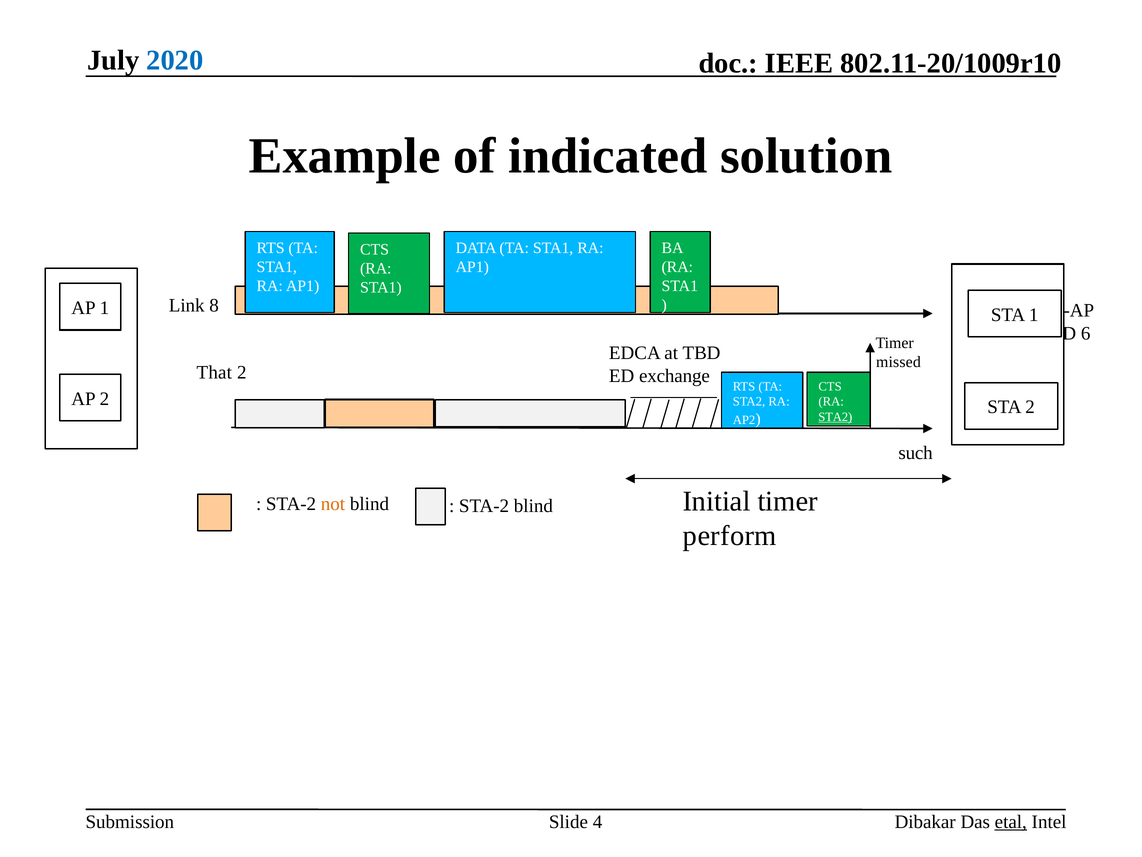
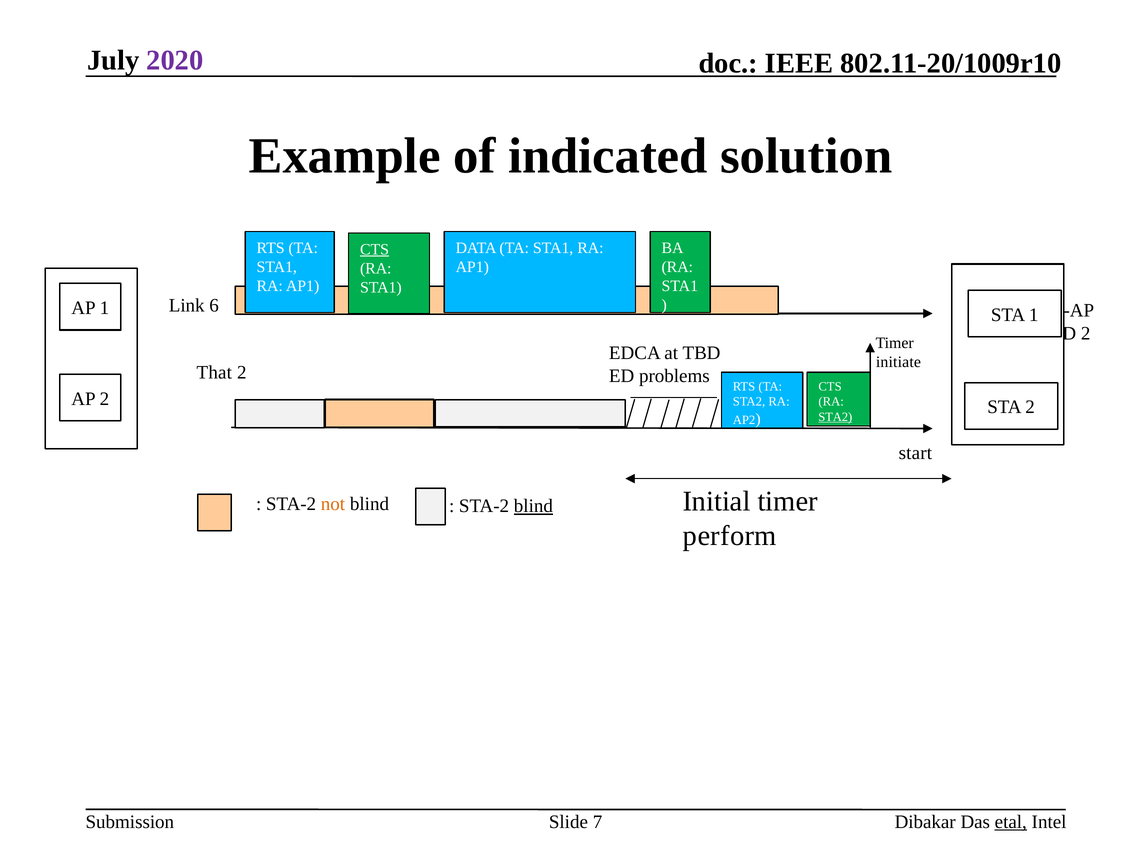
2020 colour: blue -> purple
CTS at (375, 249) underline: none -> present
8: 8 -> 6
6 at (1086, 333): 6 -> 2
missed: missed -> initiate
exchange: exchange -> problems
such: such -> start
blind at (533, 506) underline: none -> present
4: 4 -> 7
